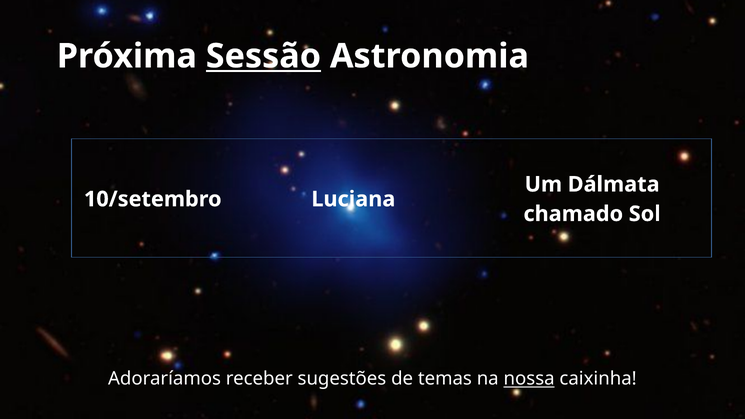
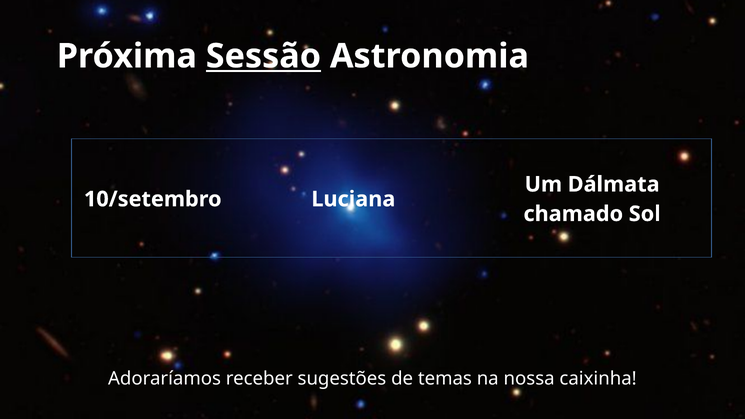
nossa underline: present -> none
